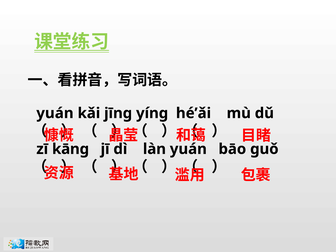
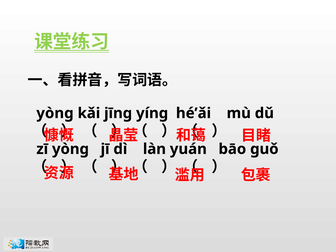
yuán at (55, 113): yuán -> yònɡ
zī kānɡ: kānɡ -> yònɡ
